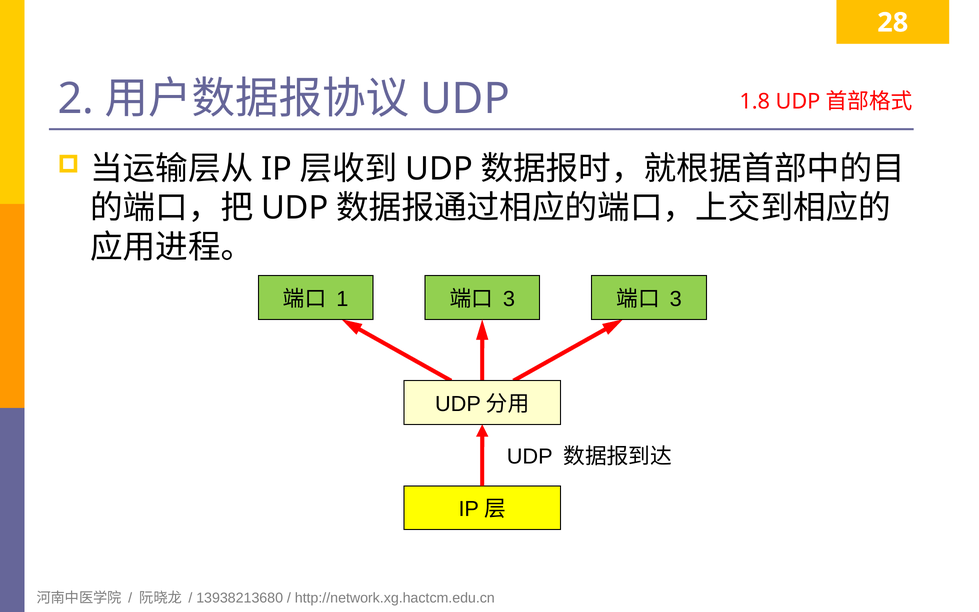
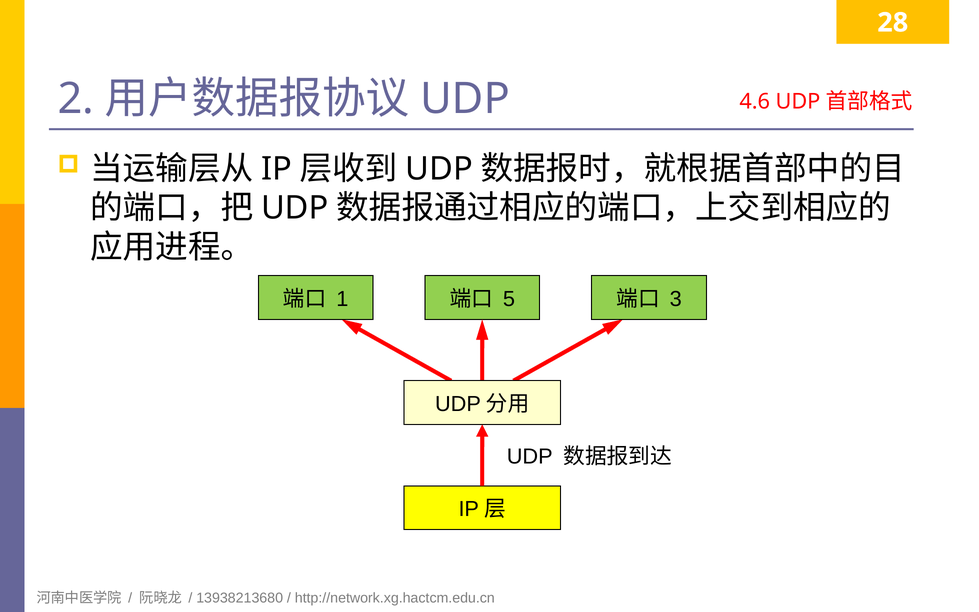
1.8: 1.8 -> 4.6
3 at (509, 299): 3 -> 5
